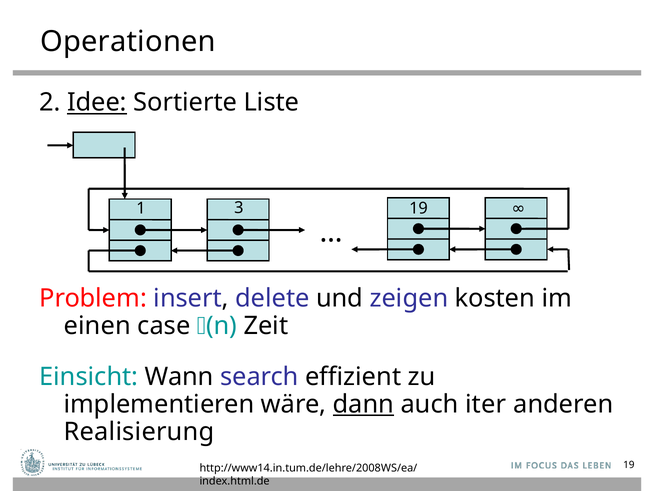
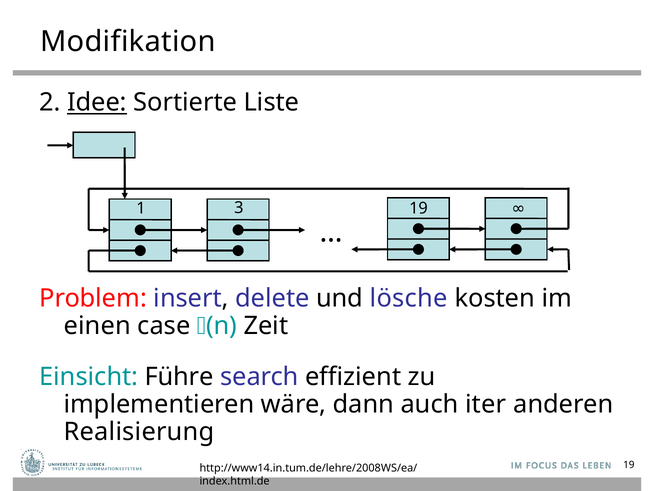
Operationen: Operationen -> Modifikation
zeigen: zeigen -> lösche
Wann: Wann -> Führe
dann underline: present -> none
